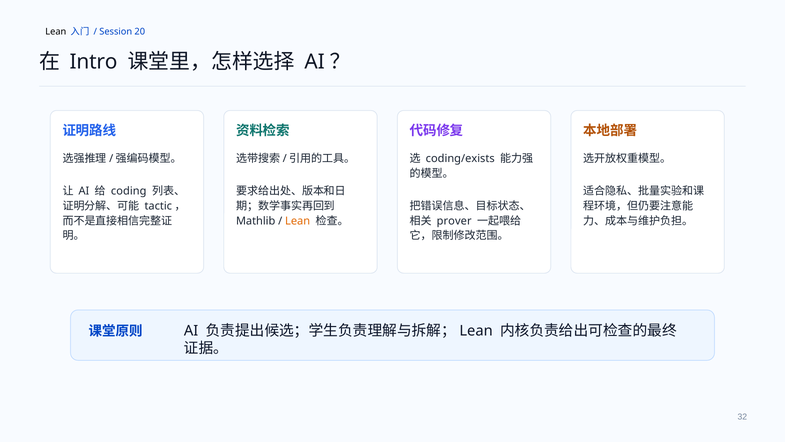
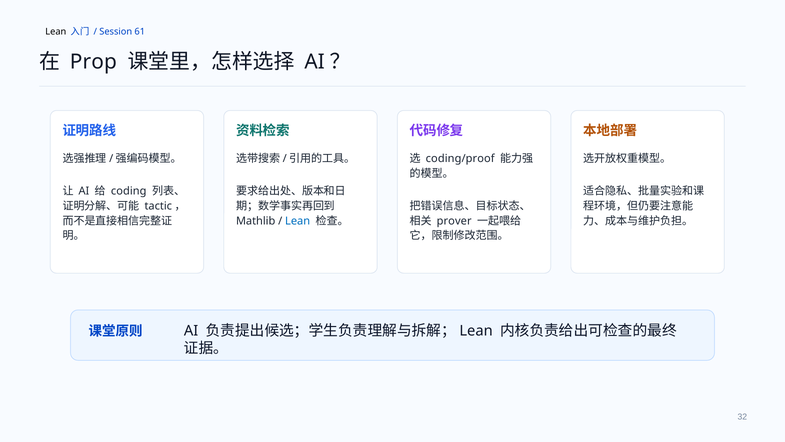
20: 20 -> 61
Intro: Intro -> Prop
coding/exists: coding/exists -> coding/proof
Lean at (298, 221) colour: orange -> blue
